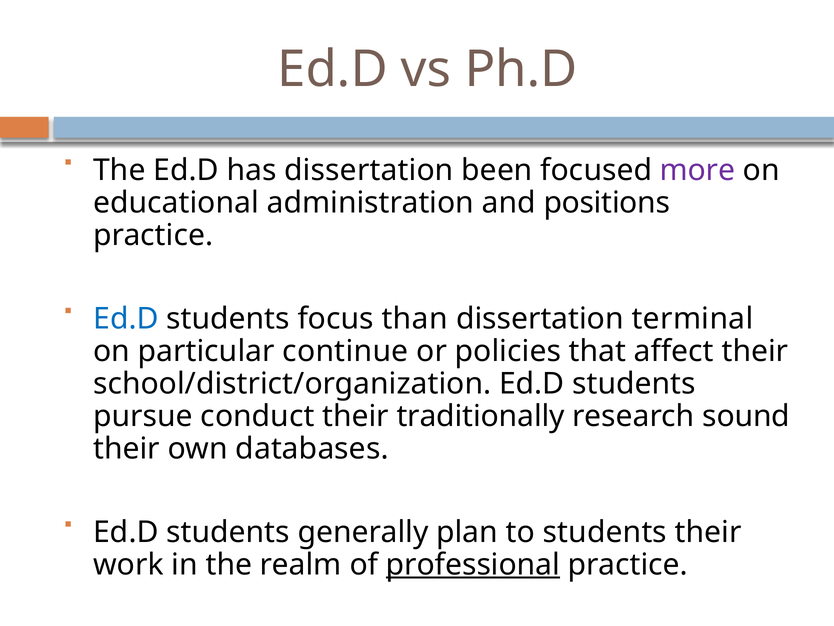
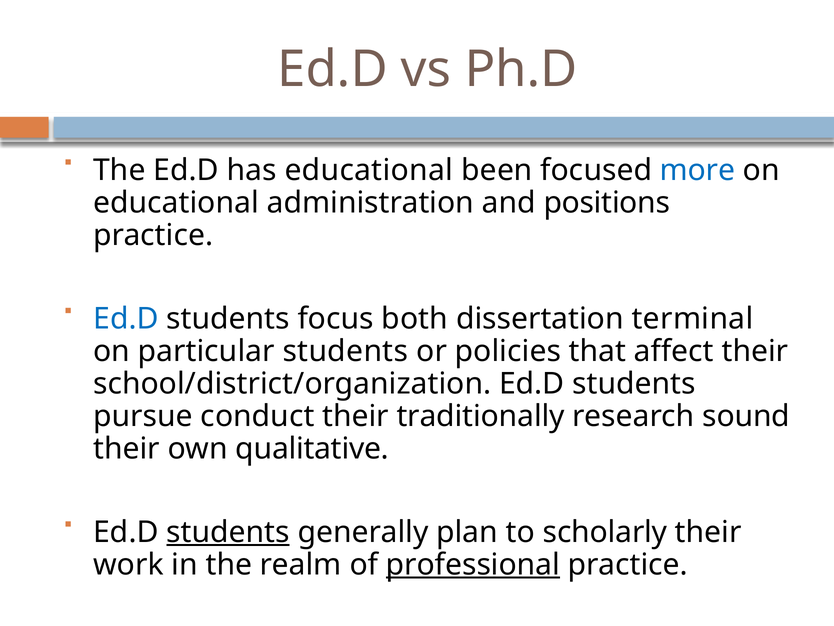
has dissertation: dissertation -> educational
more colour: purple -> blue
than: than -> both
particular continue: continue -> students
databases: databases -> qualitative
students at (228, 532) underline: none -> present
to students: students -> scholarly
